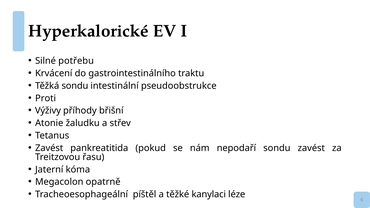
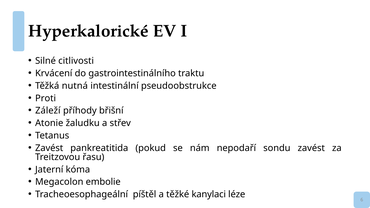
potřebu: potřebu -> citlivosti
Těžká sondu: sondu -> nutná
Výživy: Výživy -> Záleží
opatrně: opatrně -> embolie
